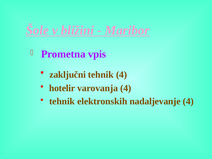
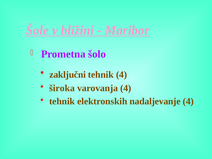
vpis: vpis -> šolo
hotelir: hotelir -> široka
